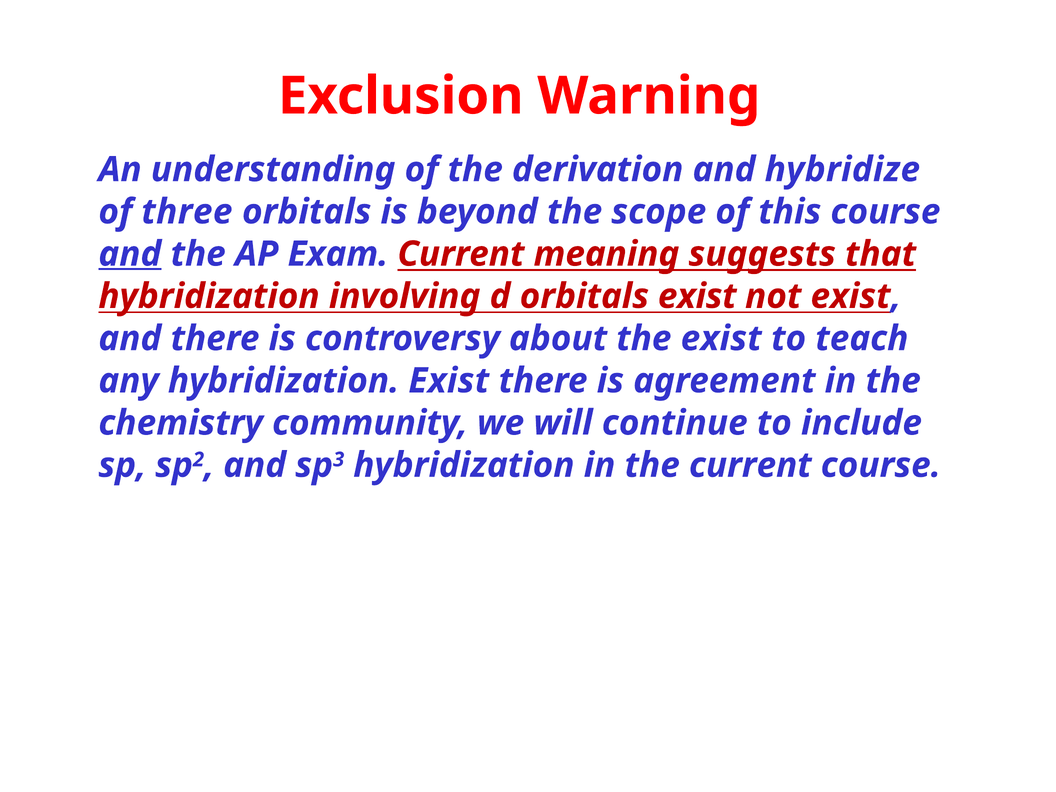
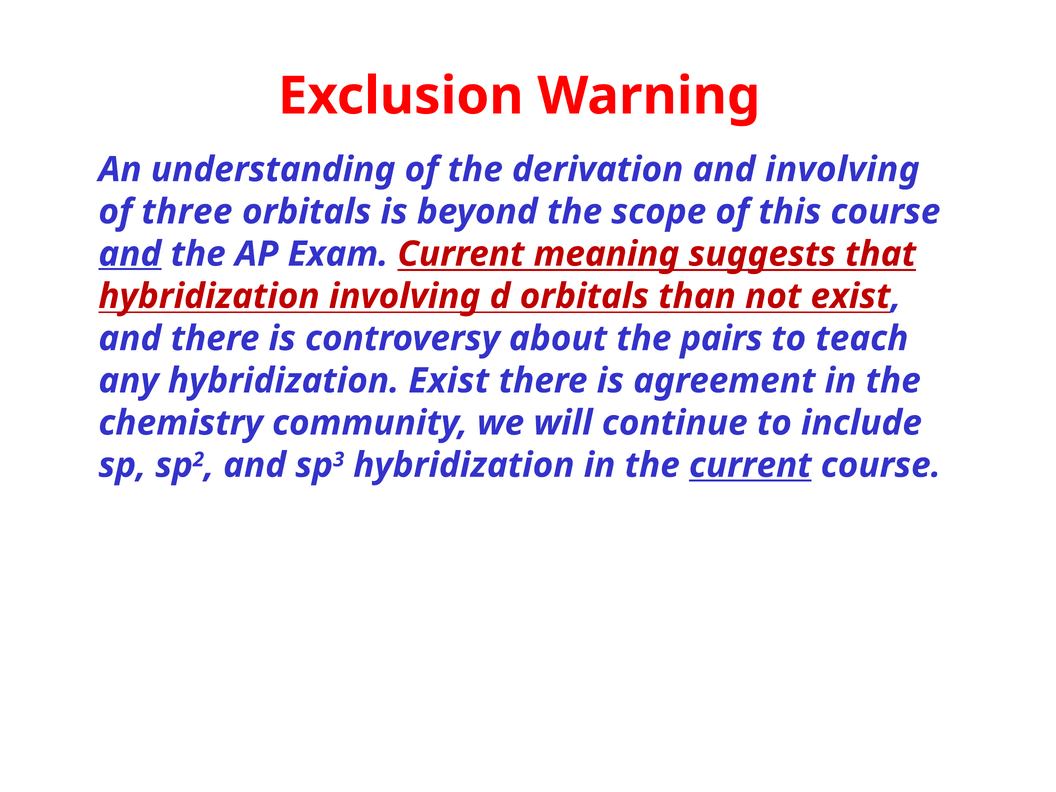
and hybridize: hybridize -> involving
orbitals exist: exist -> than
the exist: exist -> pairs
current at (750, 465) underline: none -> present
